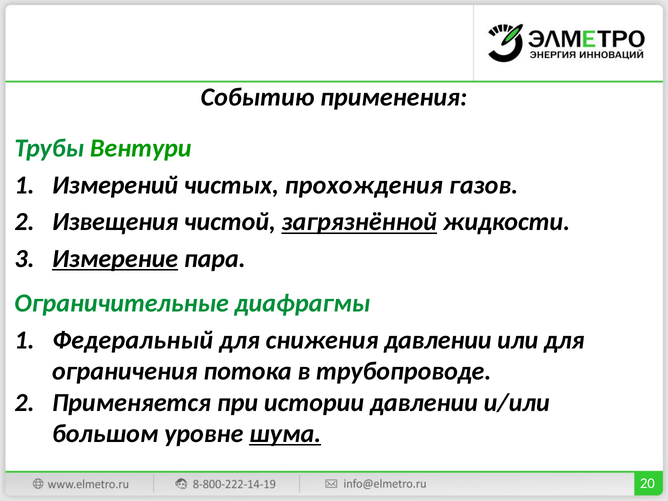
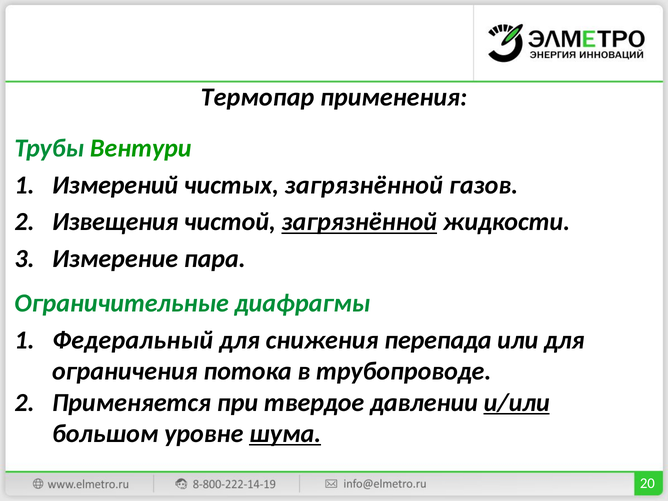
Событию: Событию -> Термопар
чистых прохождения: прохождения -> загрязнённой
Измерение underline: present -> none
снижения давлении: давлении -> перепада
истории: истории -> твердое
и/или underline: none -> present
